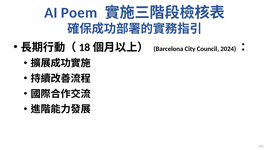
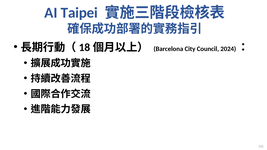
Poem: Poem -> Taipei
